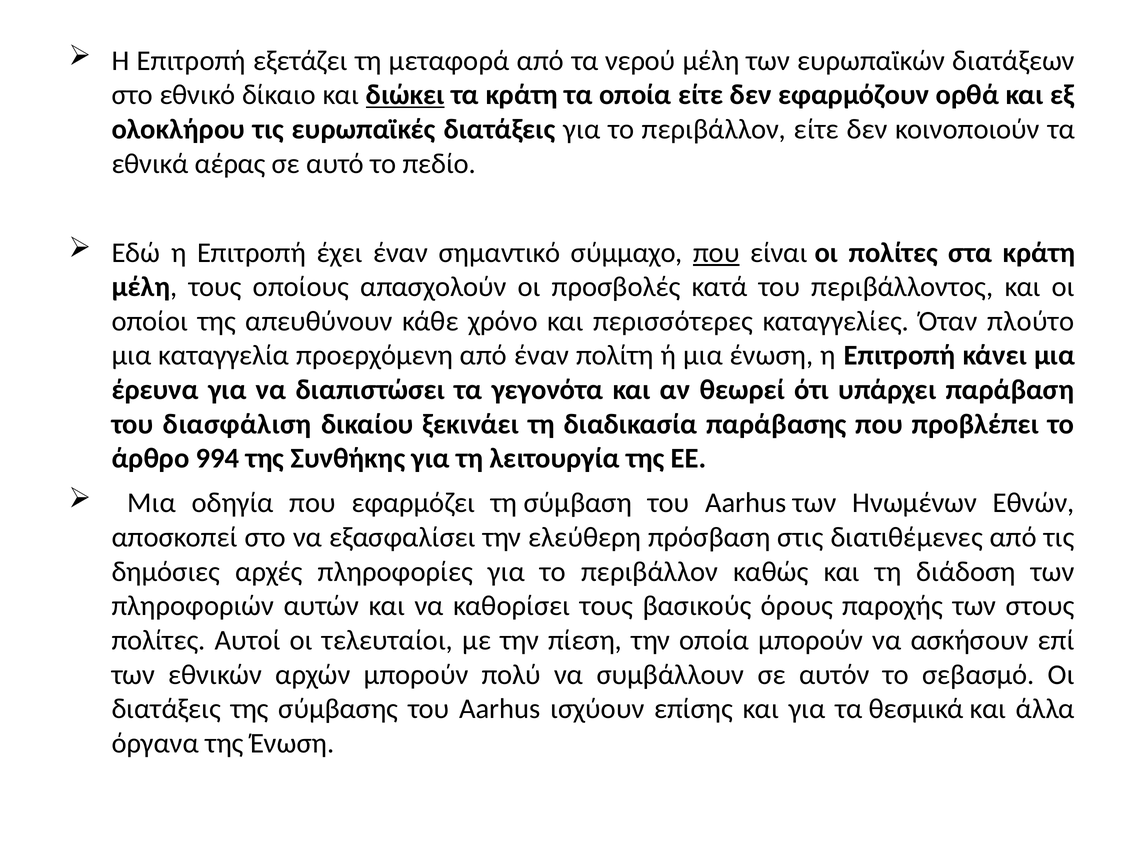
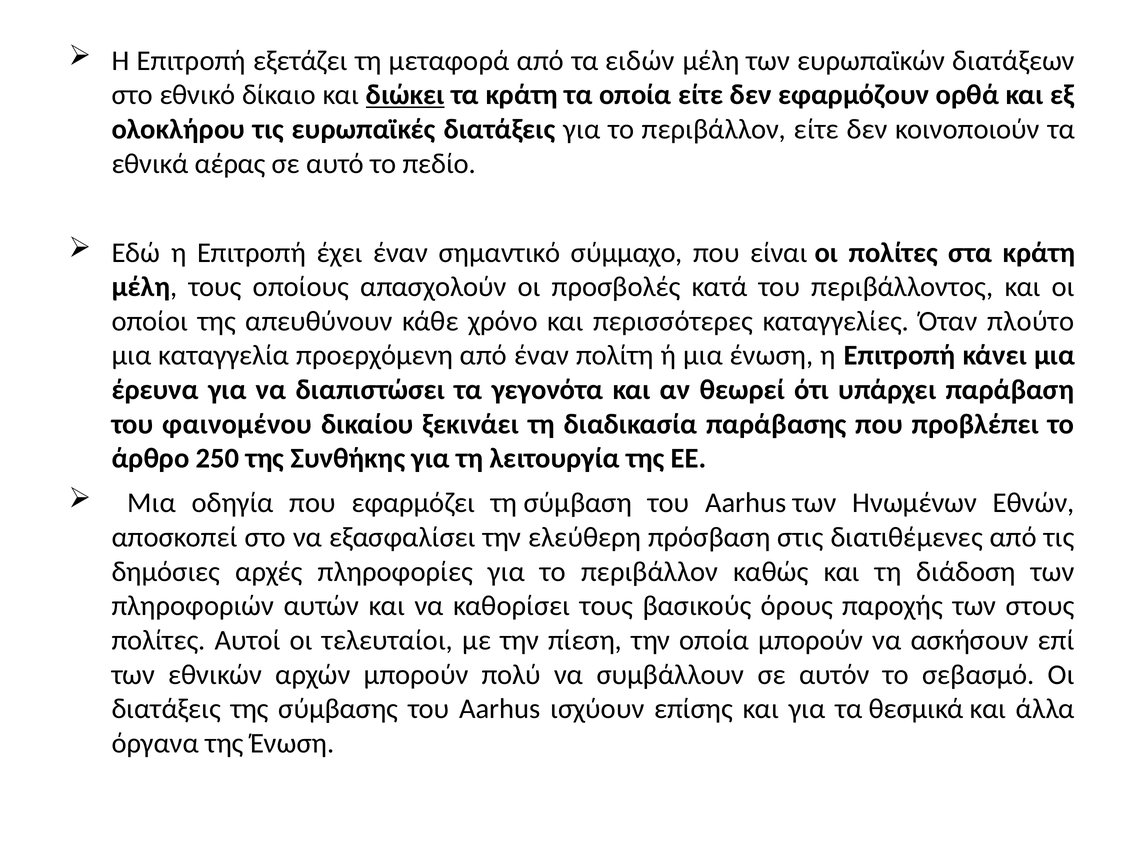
νερού: νερού -> ειδών
που at (716, 253) underline: present -> none
διασφάλιση: διασφάλιση -> φαινομένου
994: 994 -> 250
